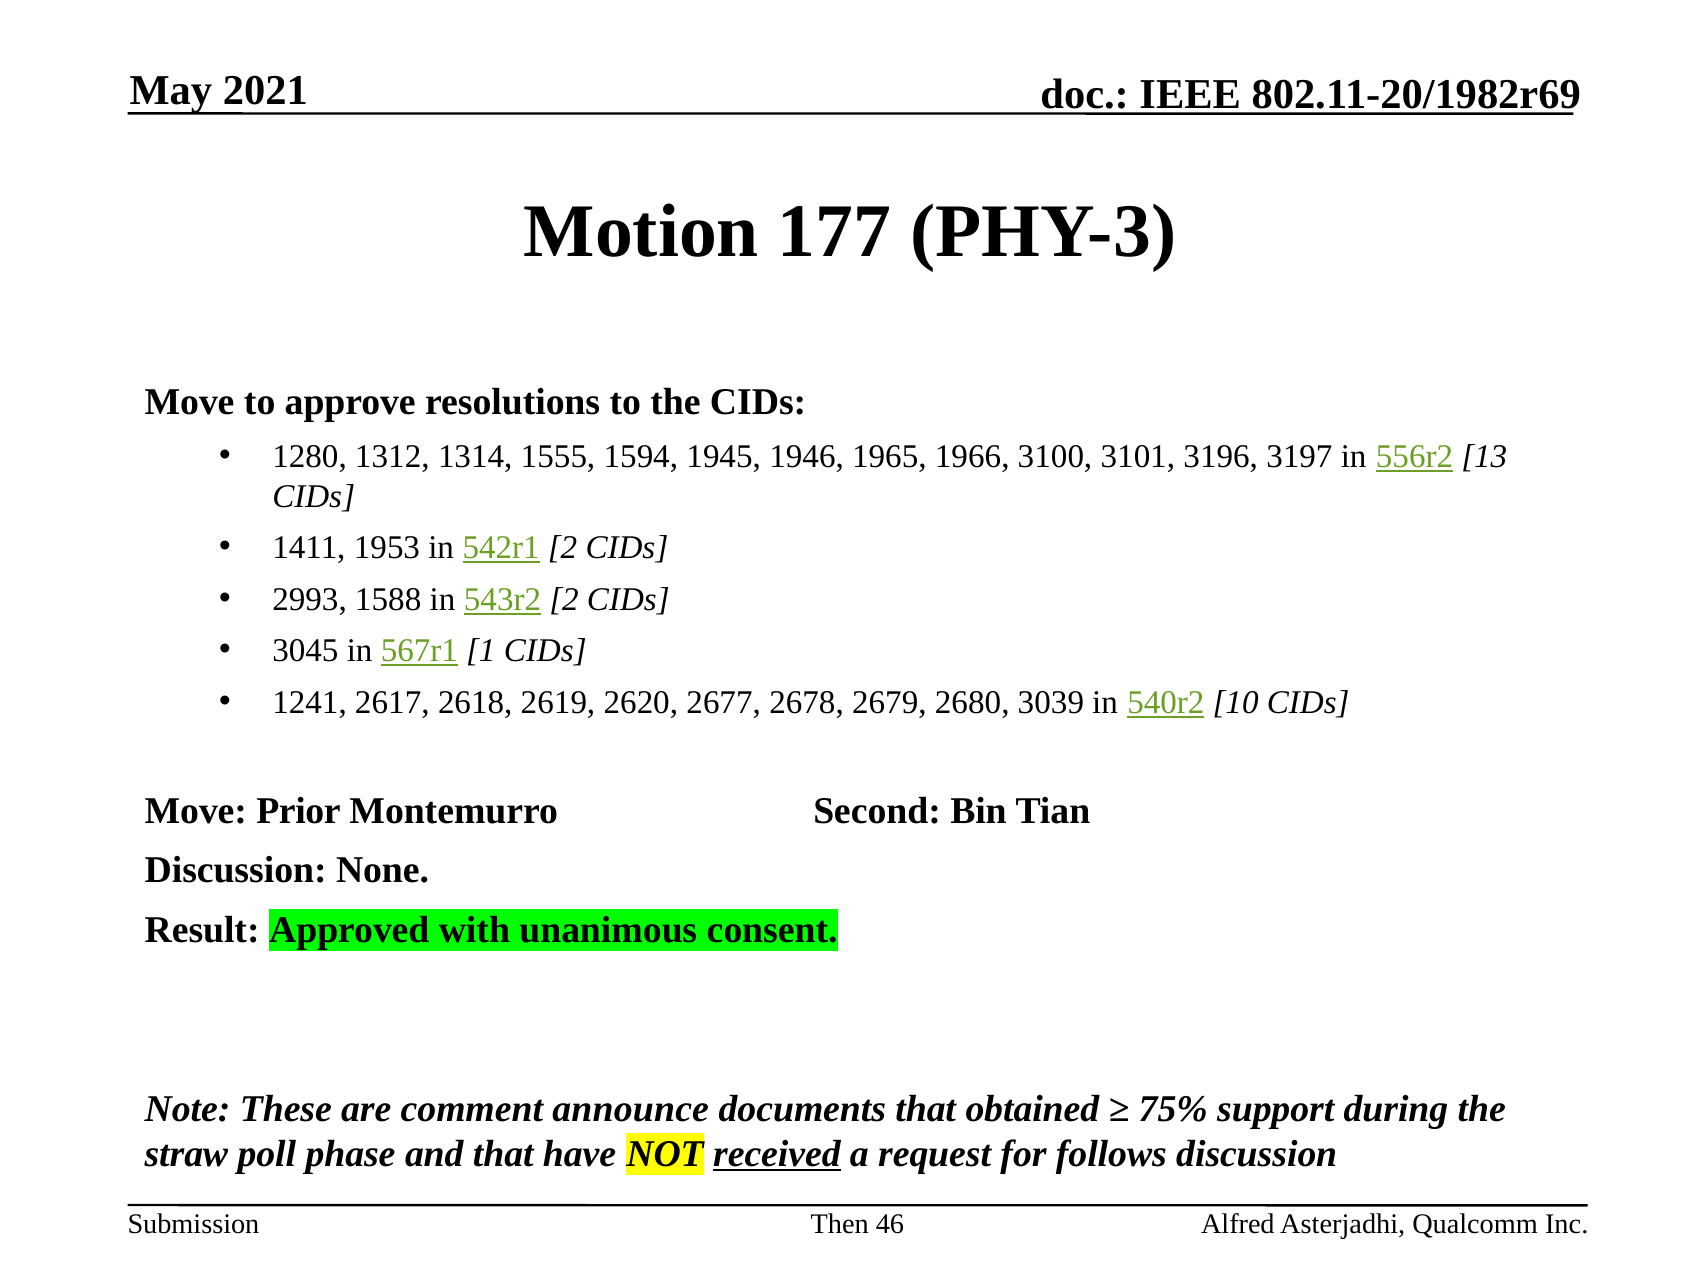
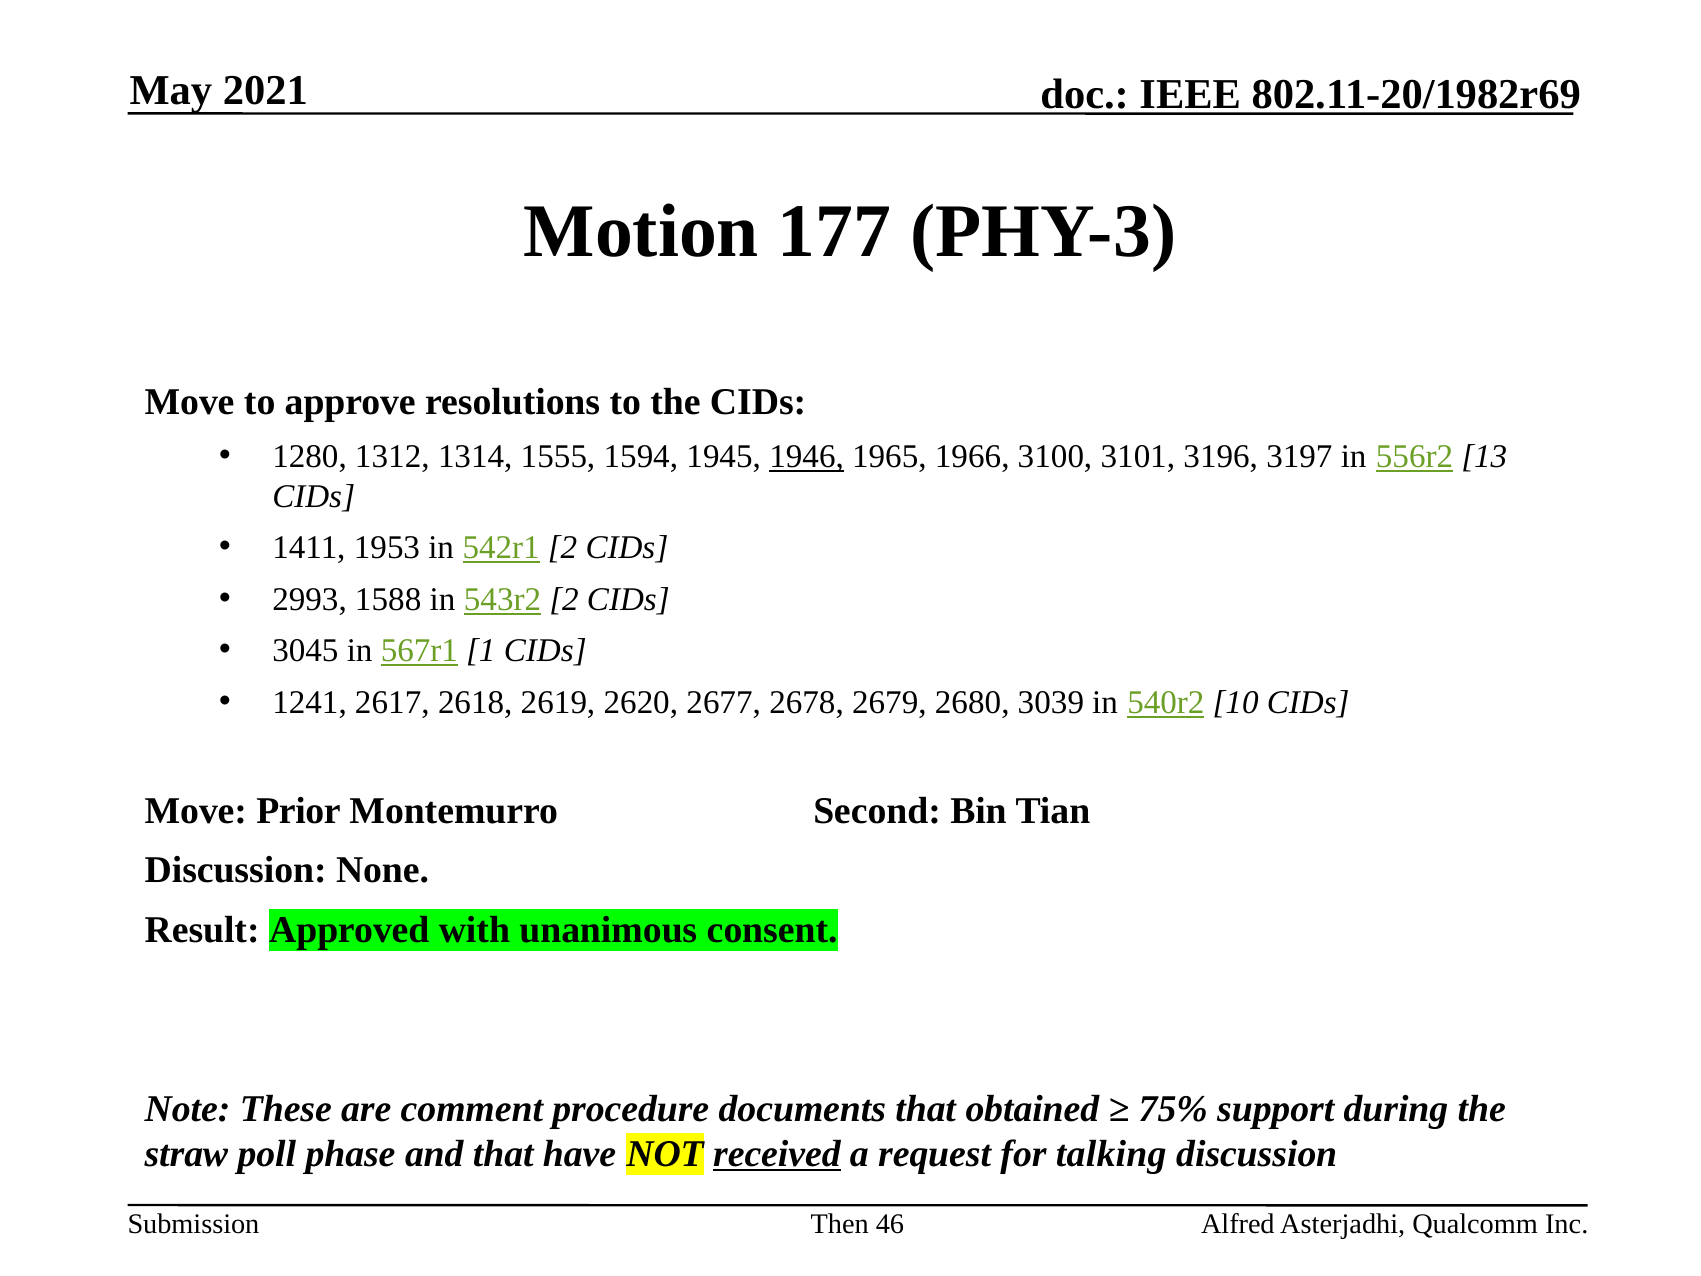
1946 underline: none -> present
announce: announce -> procedure
follows: follows -> talking
